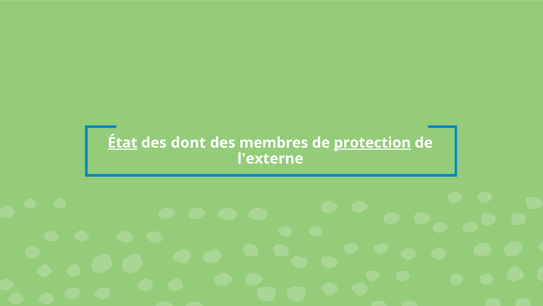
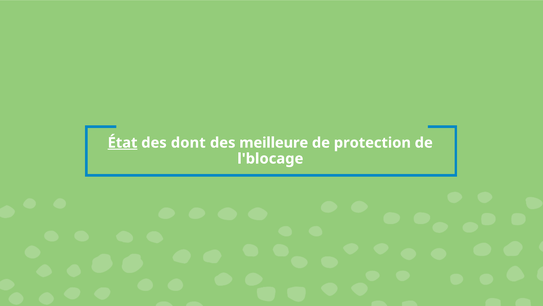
membres: membres -> meilleure
protection underline: present -> none
l'externe: l'externe -> l'blocage
